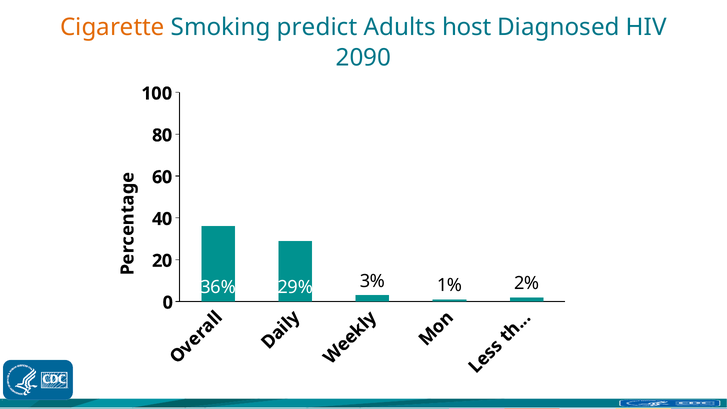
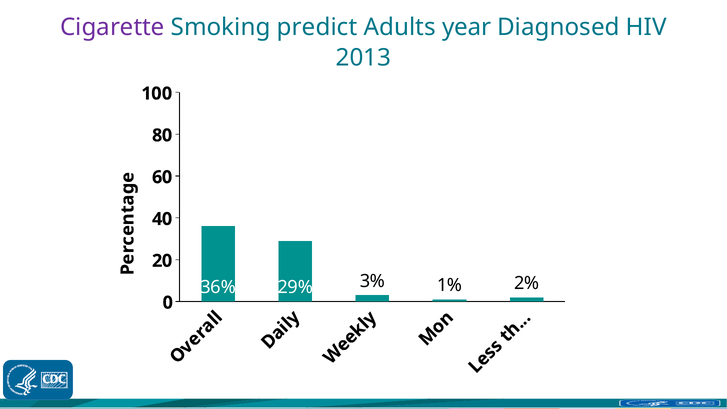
Cigarette colour: orange -> purple
host: host -> year
2090: 2090 -> 2013
